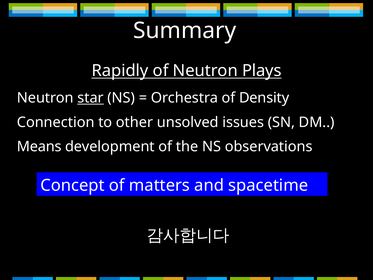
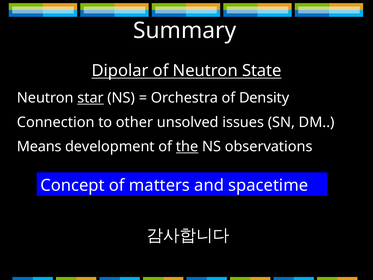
Rapidly: Rapidly -> Dipolar
Plays: Plays -> State
the underline: none -> present
